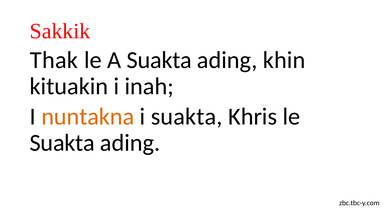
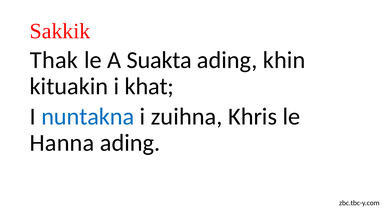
inah: inah -> khat
nuntakna colour: orange -> blue
i suakta: suakta -> zuihna
Suakta at (62, 143): Suakta -> Hanna
